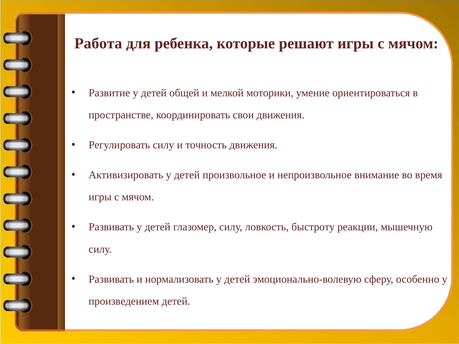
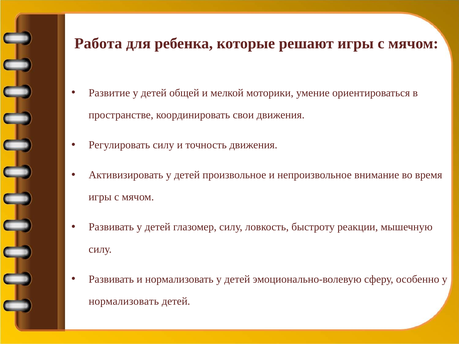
произведением at (124, 301): произведением -> нормализовать
